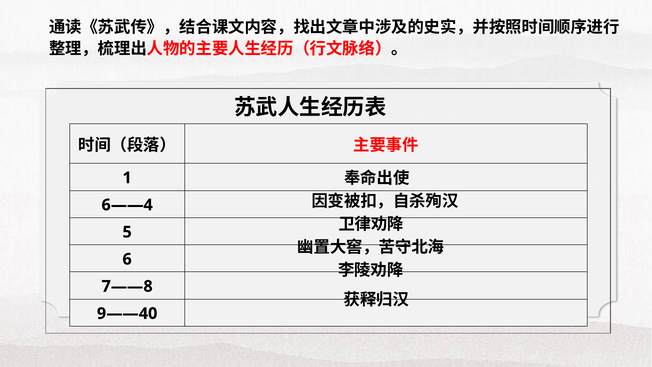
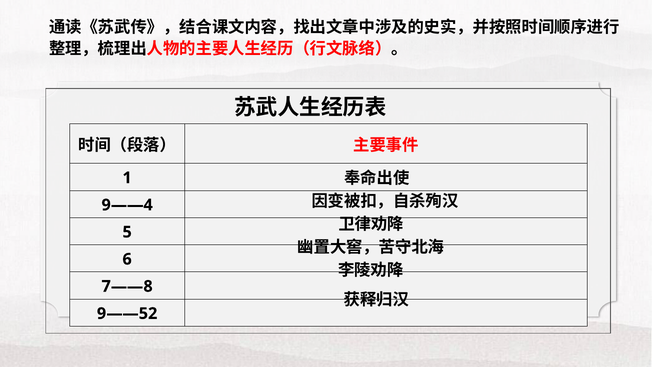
6——4: 6——4 -> 9——4
9——40: 9——40 -> 9——52
